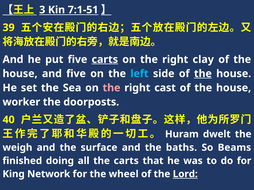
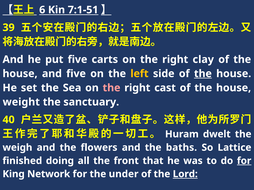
3: 3 -> 6
carts at (105, 60) underline: present -> none
left colour: light blue -> yellow
worker: worker -> weight
doorposts: doorposts -> sanctuary
surface: surface -> flowers
Beams: Beams -> Lattice
the carts: carts -> front
for at (244, 161) underline: none -> present
wheel: wheel -> under
